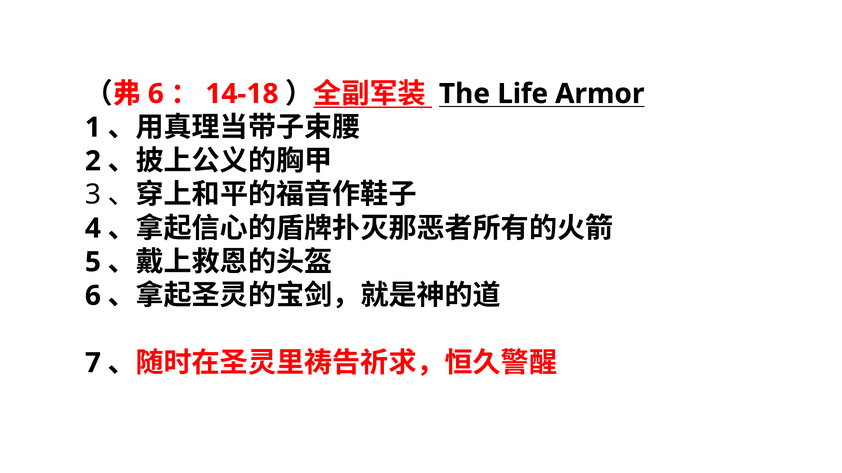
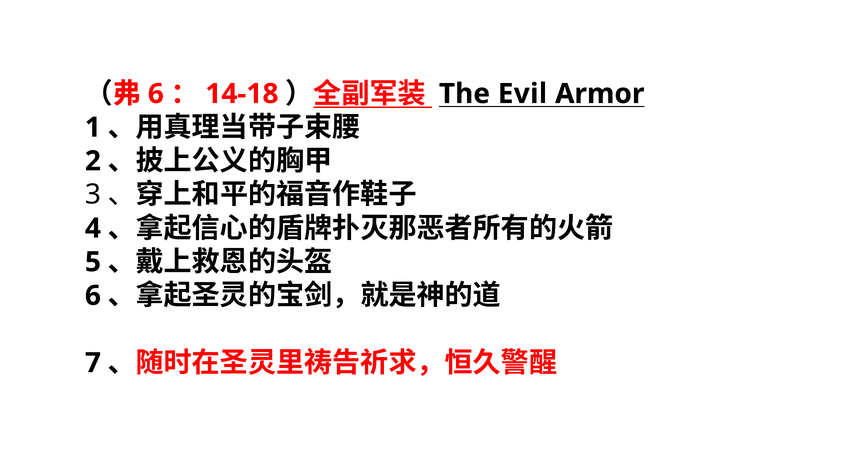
Life: Life -> Evil
